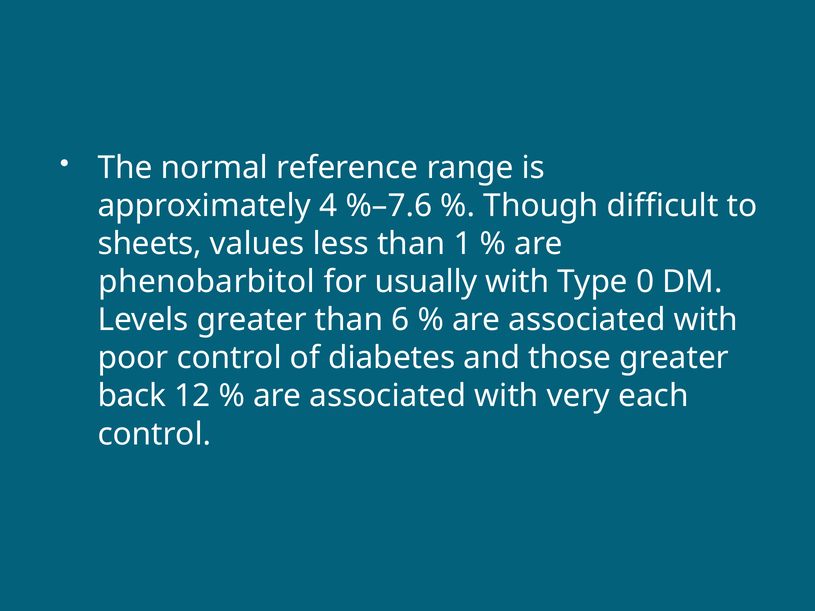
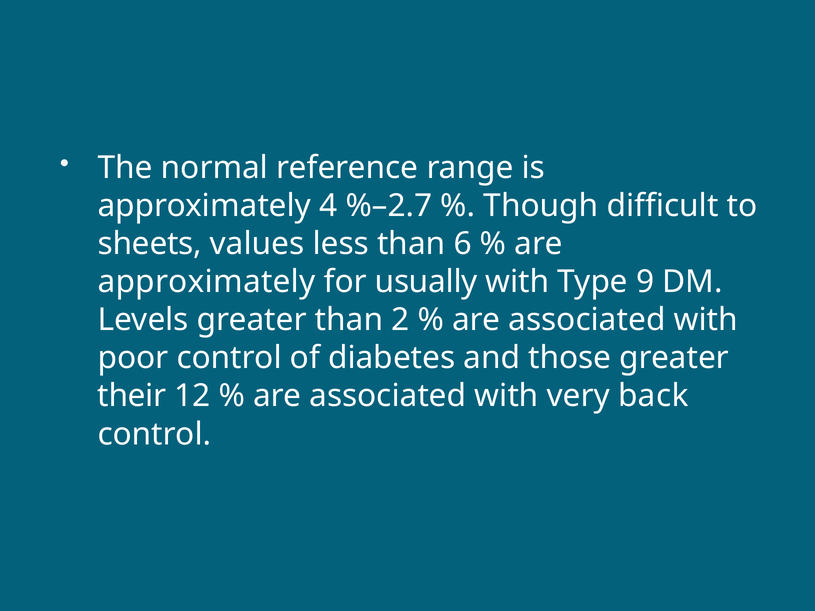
%–7.6: %–7.6 -> %–2.7
1: 1 -> 6
phenobarbitol at (207, 282): phenobarbitol -> approximately
0: 0 -> 9
6: 6 -> 2
back: back -> their
each: each -> back
